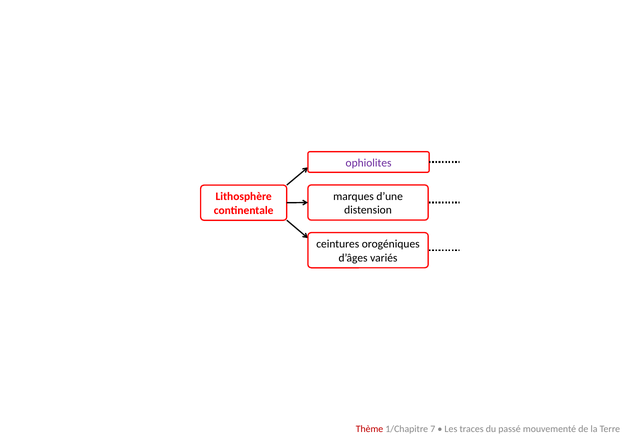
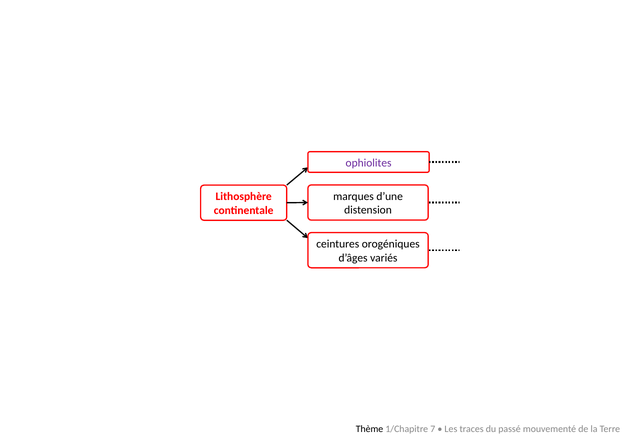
Thème colour: red -> black
